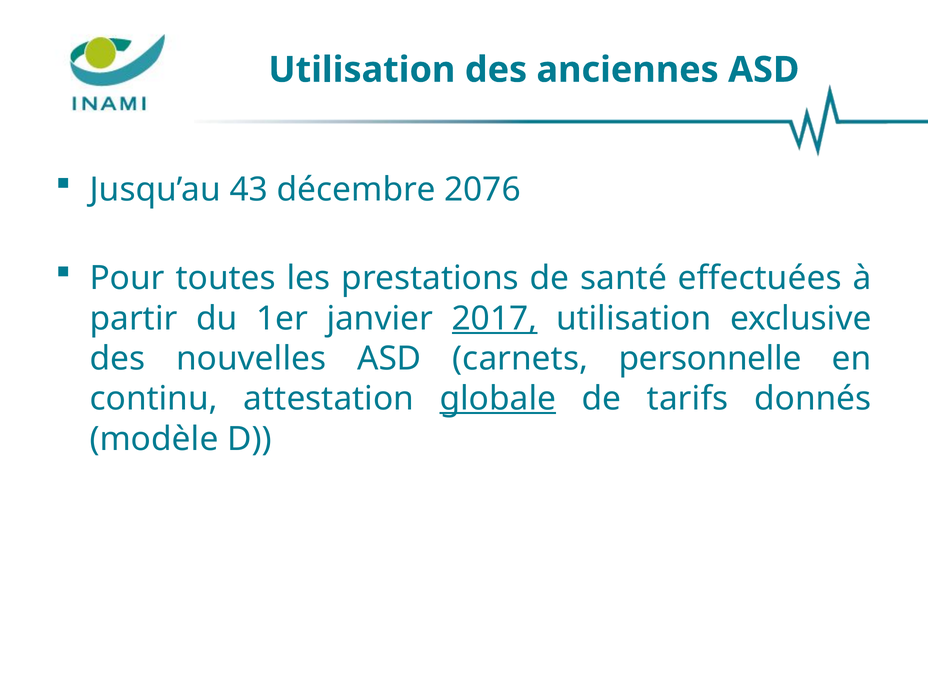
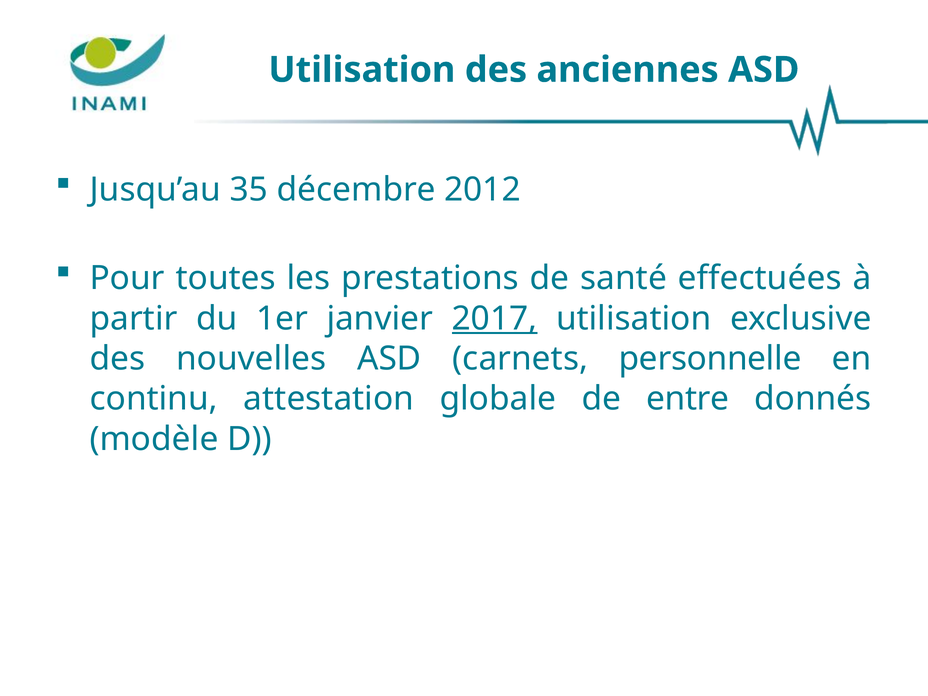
43: 43 -> 35
2076: 2076 -> 2012
globale underline: present -> none
tarifs: tarifs -> entre
